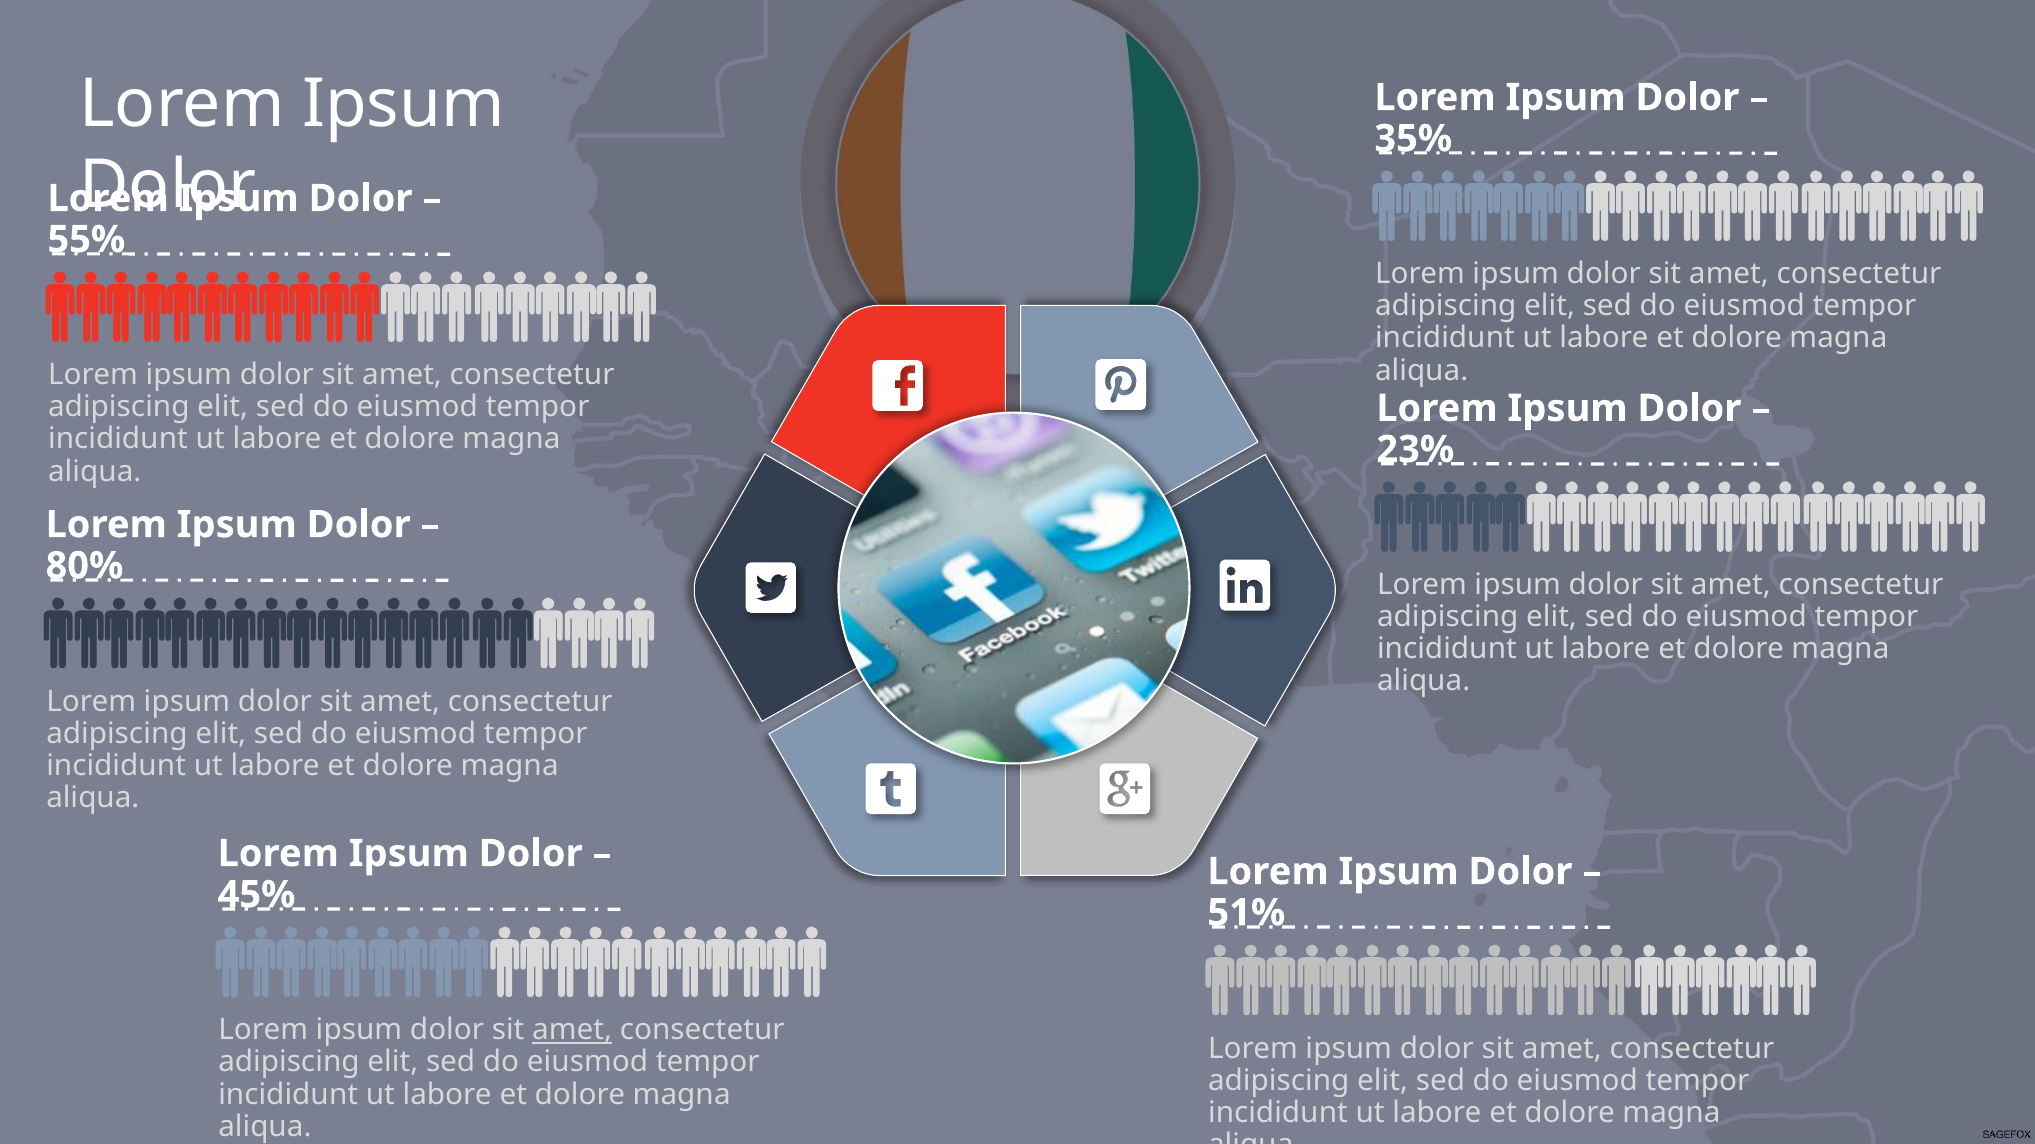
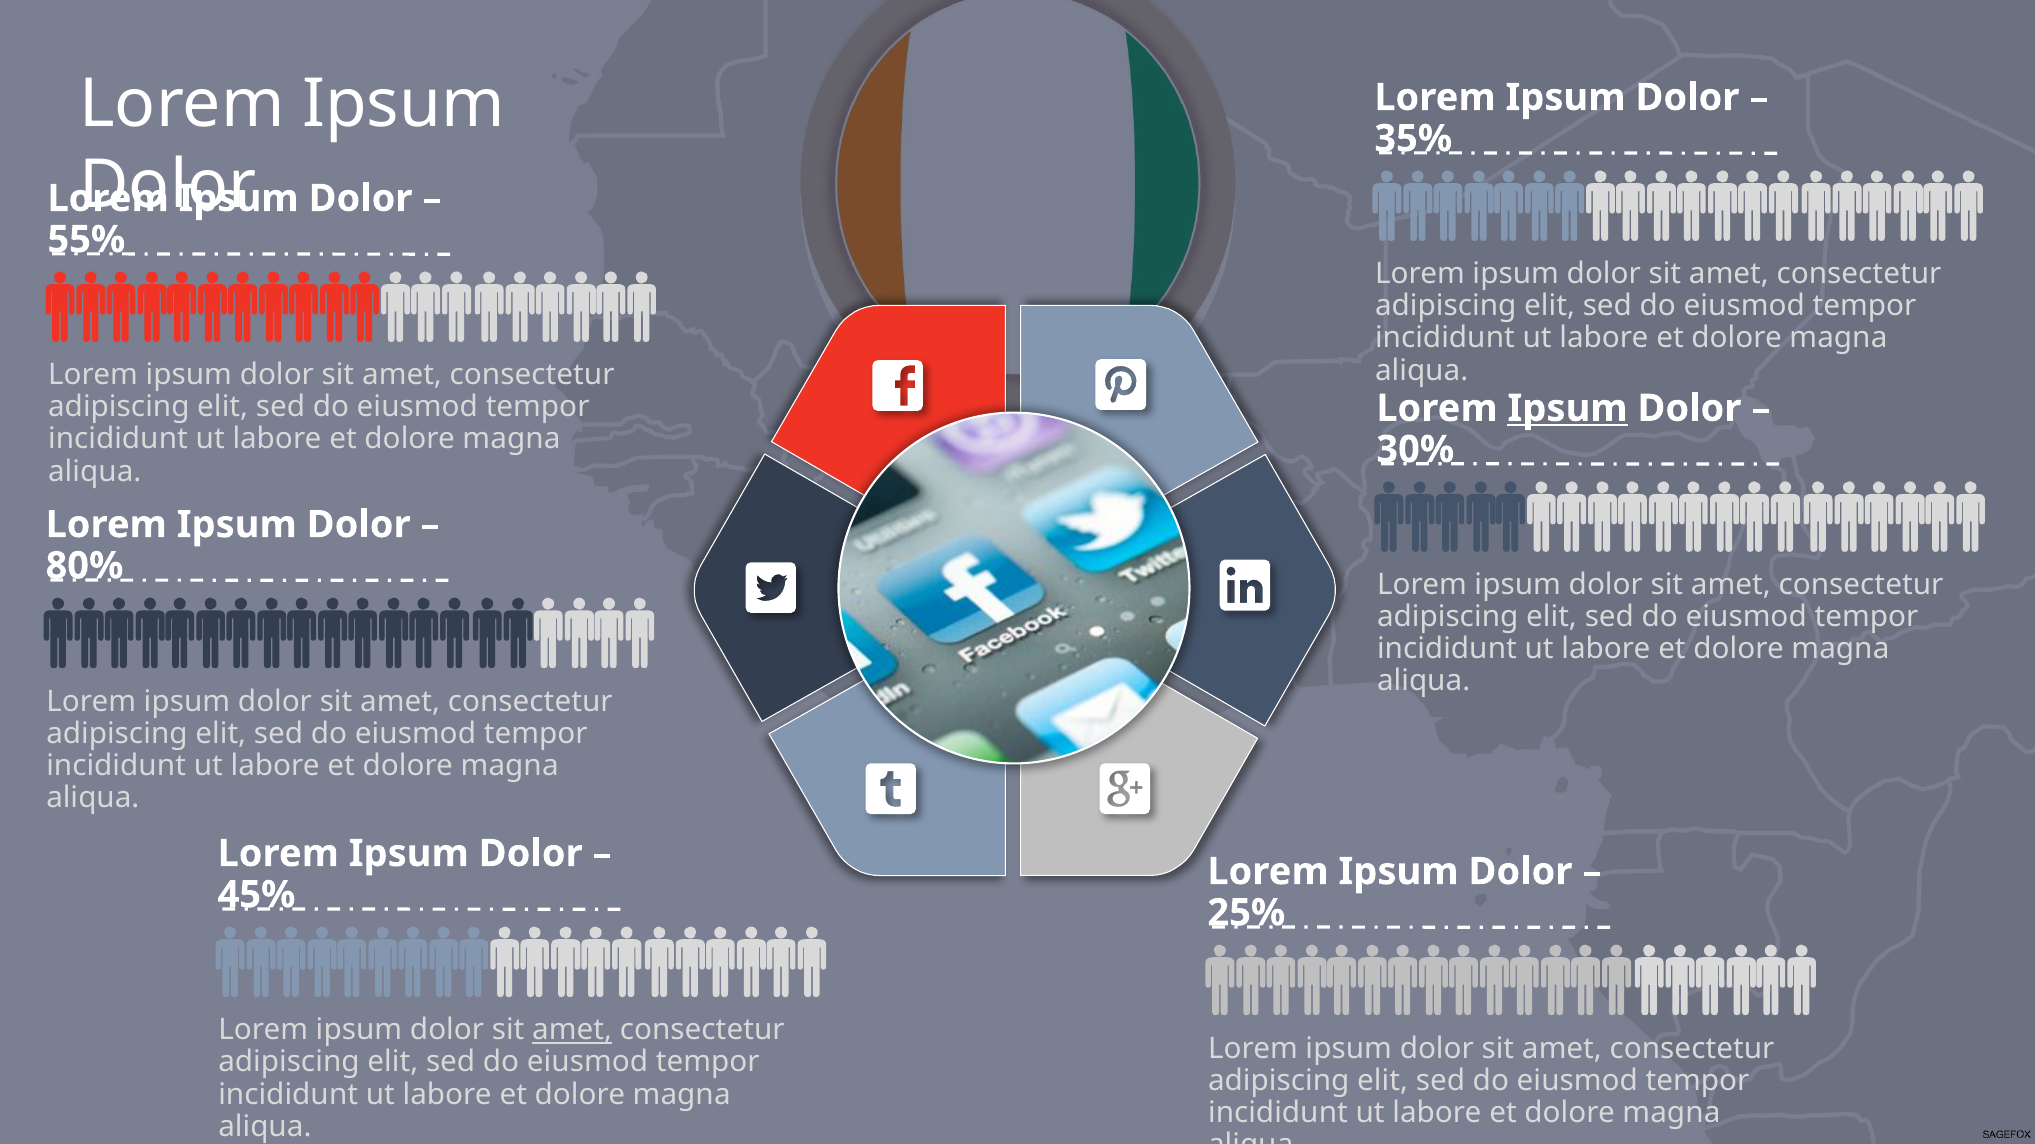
Ipsum at (1568, 409) underline: none -> present
23%: 23% -> 30%
51%: 51% -> 25%
